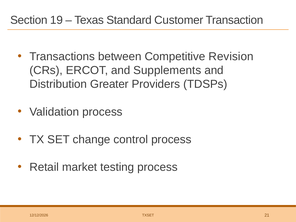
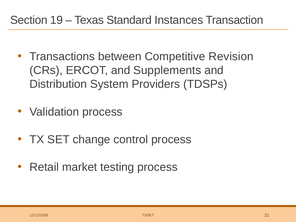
Customer: Customer -> Instances
Greater: Greater -> System
